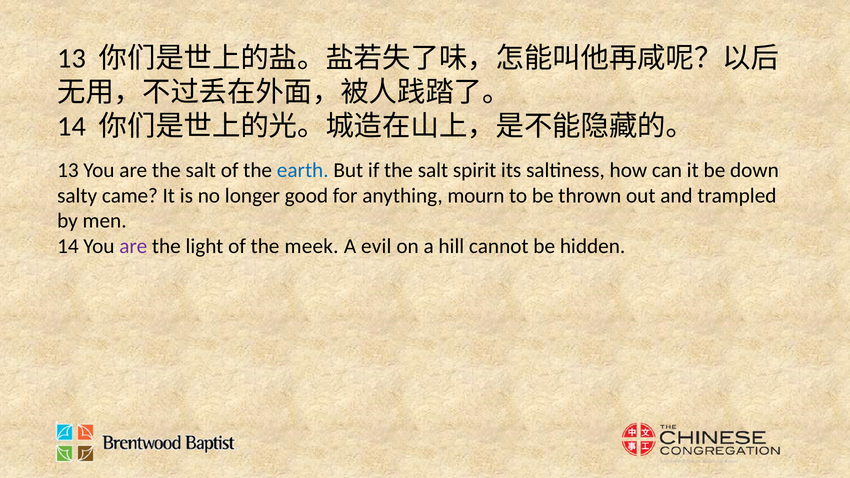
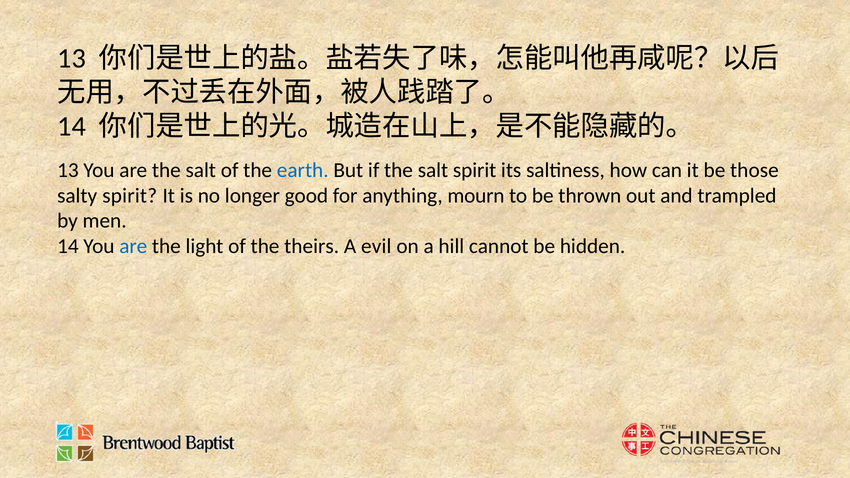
down: down -> those
salty came: came -> spirit
are at (133, 247) colour: purple -> blue
meek: meek -> theirs
